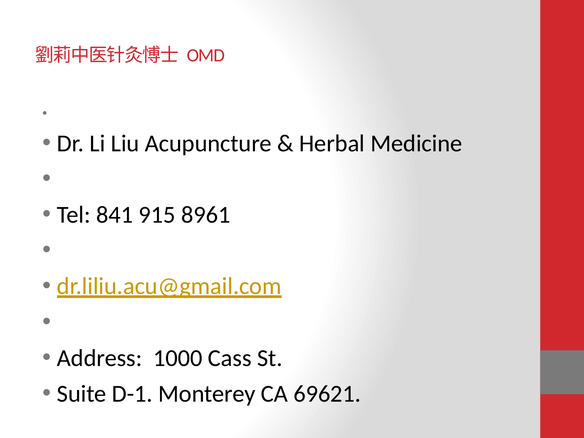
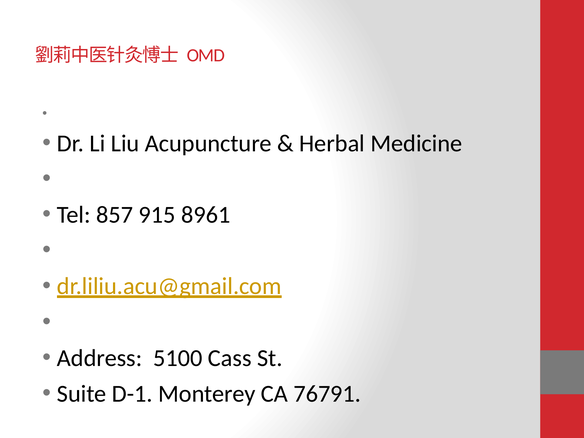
841: 841 -> 857
1000: 1000 -> 5100
69621: 69621 -> 76791
